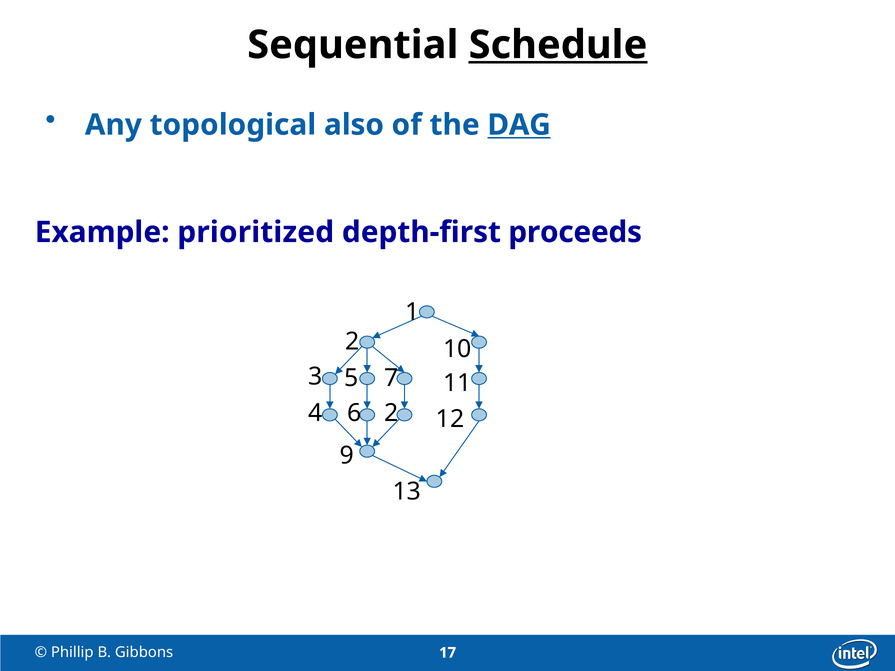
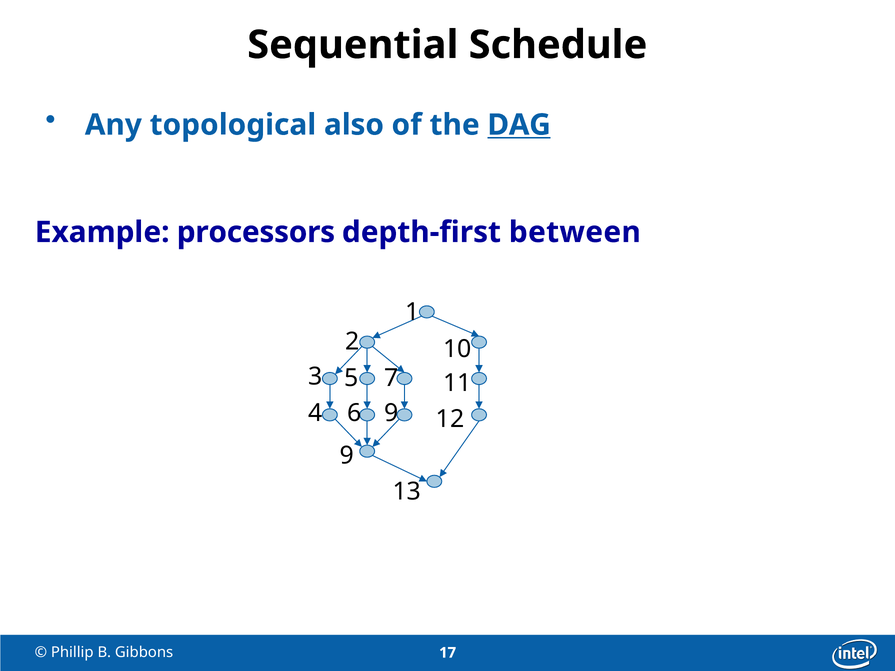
Schedule underline: present -> none
prioritized: prioritized -> processors
proceeds: proceeds -> between
6 2: 2 -> 9
